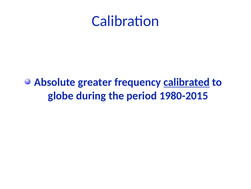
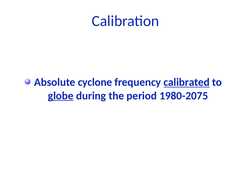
greater: greater -> cyclone
globe underline: none -> present
1980-2015: 1980-2015 -> 1980-2075
